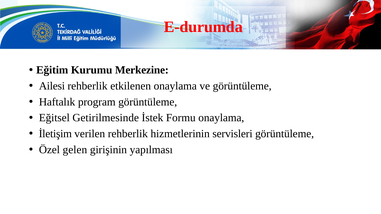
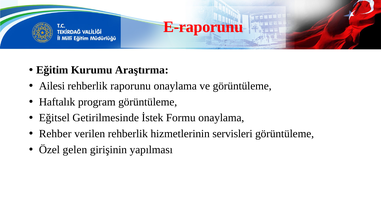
E-durumda: E-durumda -> E-raporunu
Merkezine: Merkezine -> Araştırma
etkilenen: etkilenen -> raporunu
İletişim: İletişim -> Rehber
